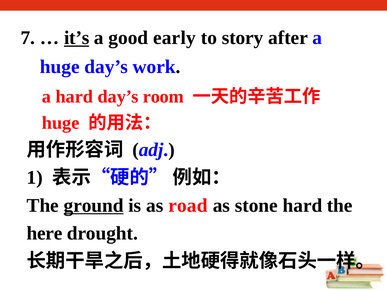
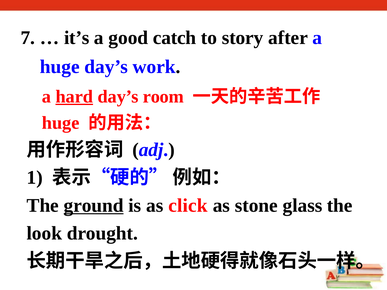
it’s underline: present -> none
early: early -> catch
hard at (74, 97) underline: none -> present
road: road -> click
stone hard: hard -> glass
here: here -> look
